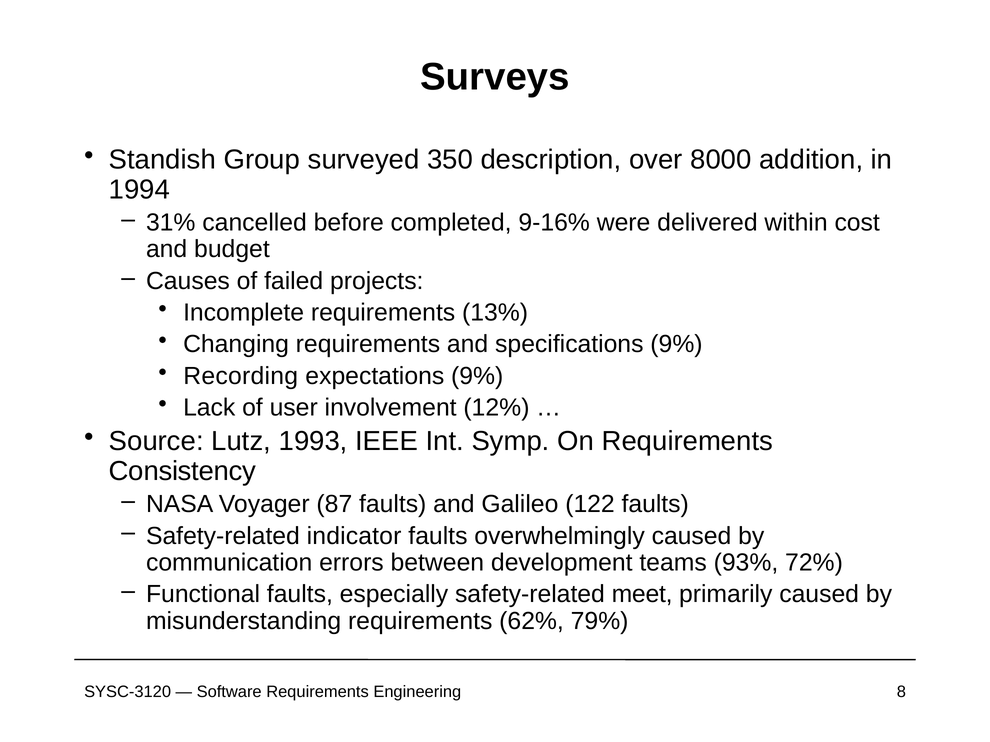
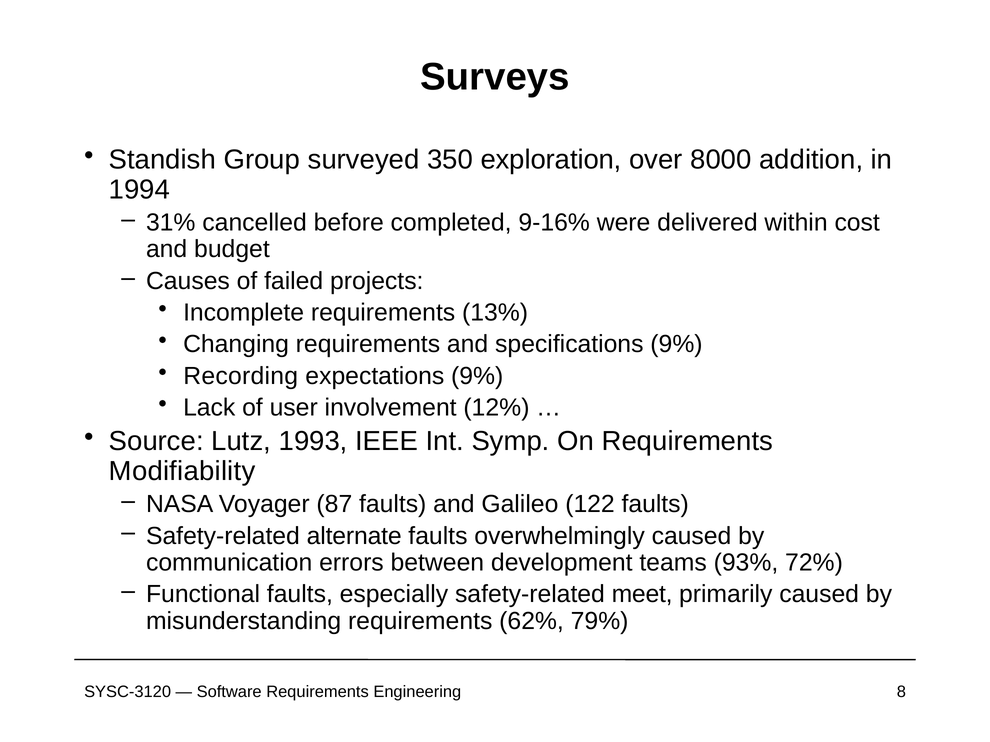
description: description -> exploration
Consistency: Consistency -> Modifiability
indicator: indicator -> alternate
